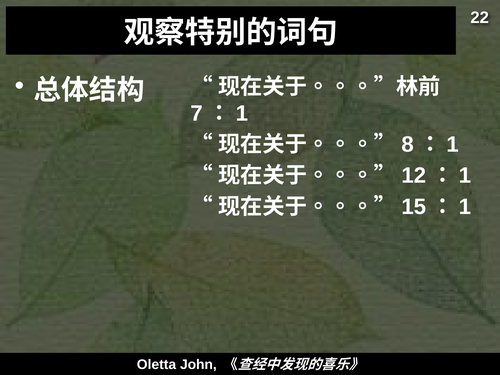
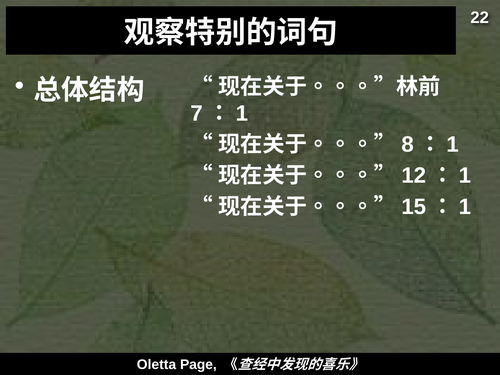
John: John -> Page
